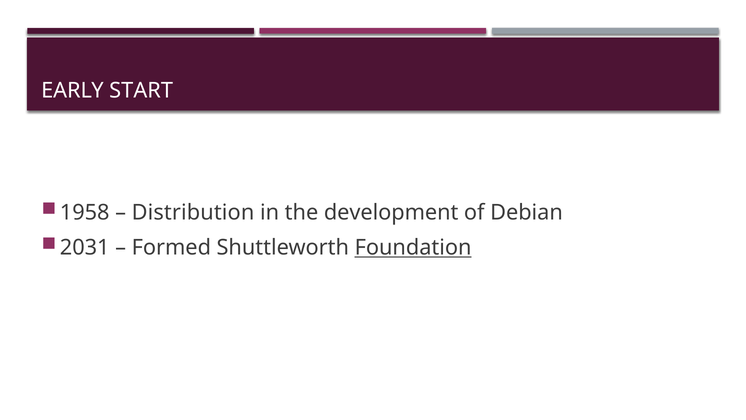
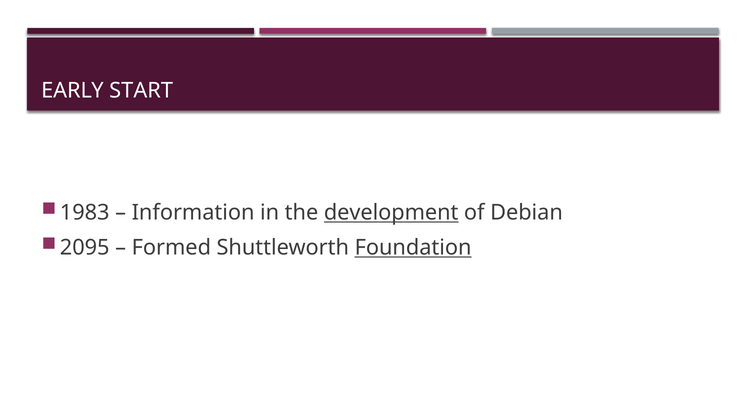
1958: 1958 -> 1983
Distribution: Distribution -> Information
development underline: none -> present
2031: 2031 -> 2095
